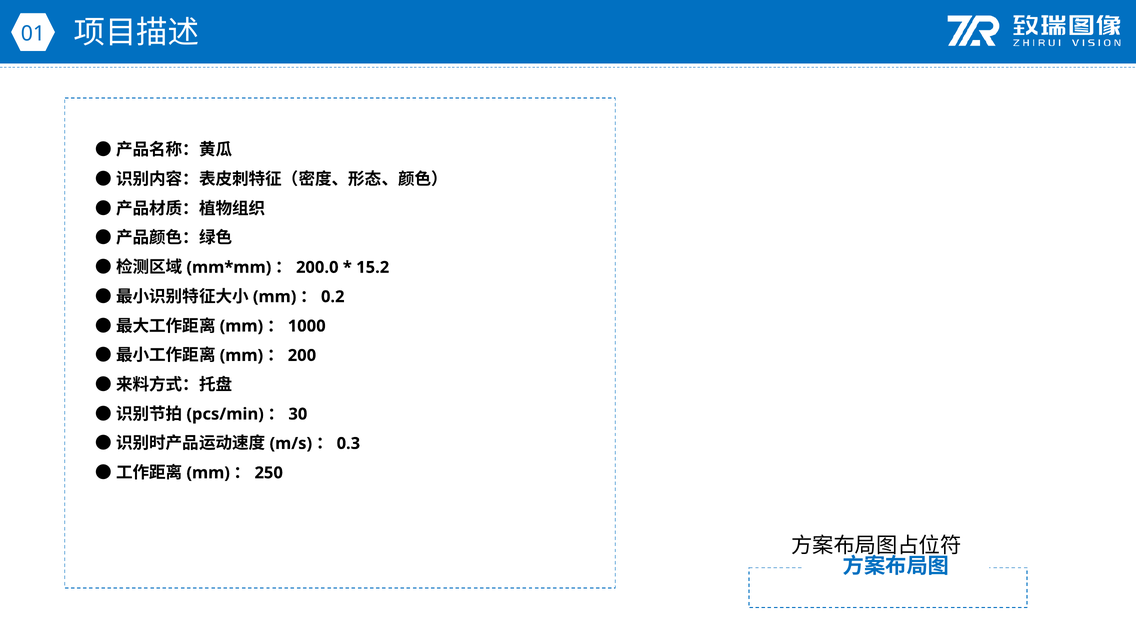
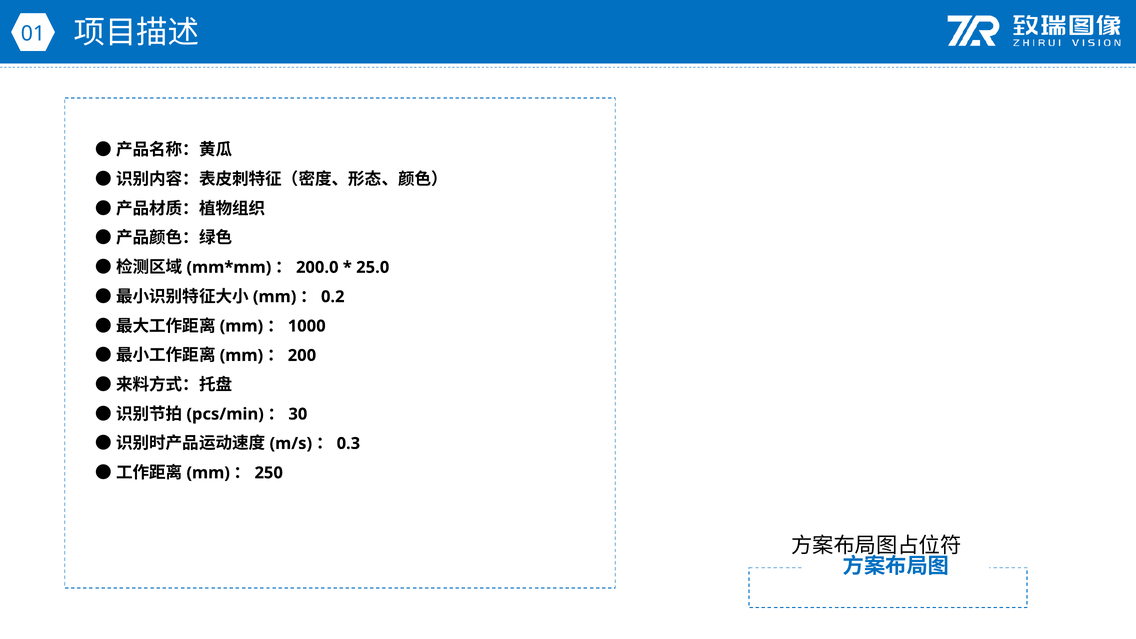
15.2: 15.2 -> 25.0
